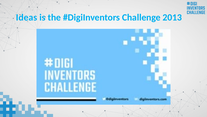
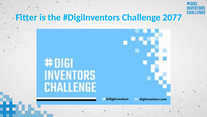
Ideas: Ideas -> Fitter
2013: 2013 -> 2077
